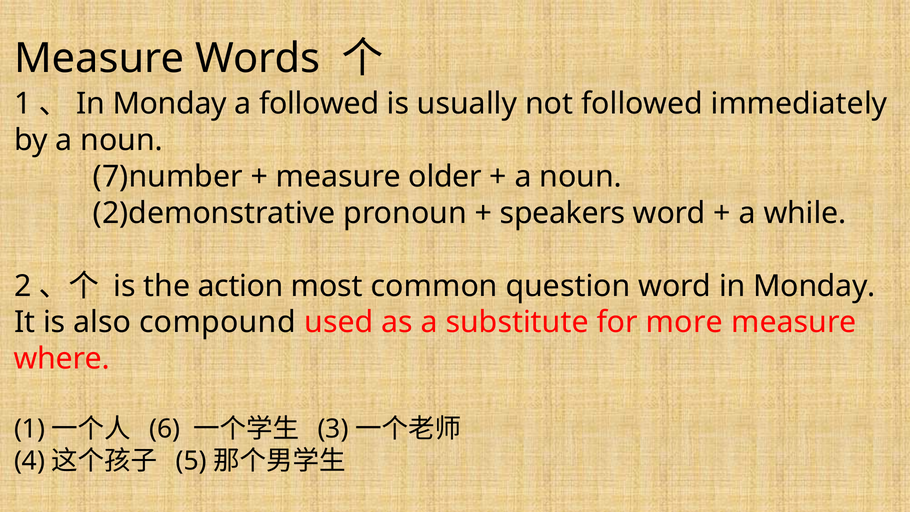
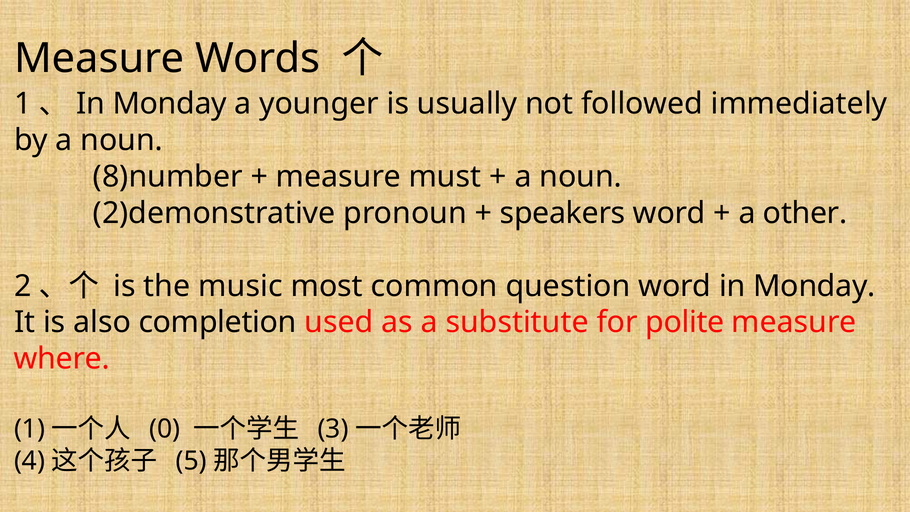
a followed: followed -> younger
7)number: 7)number -> 8)number
older: older -> must
while: while -> other
action: action -> music
compound: compound -> completion
more: more -> polite
6: 6 -> 0
